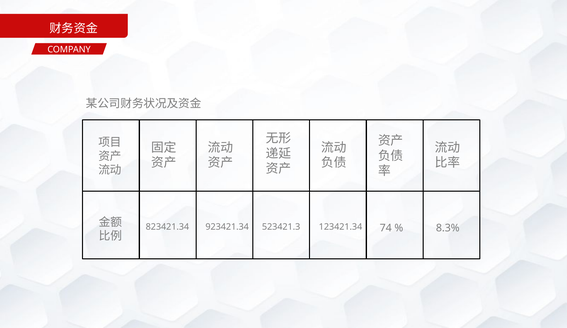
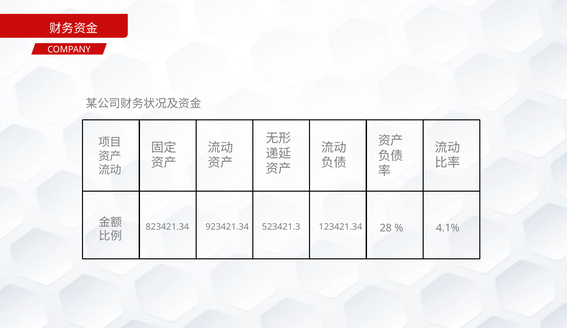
74: 74 -> 28
8.3%: 8.3% -> 4.1%
